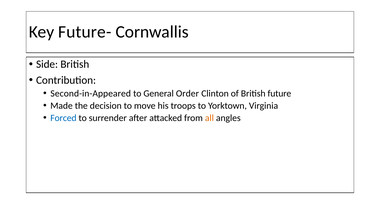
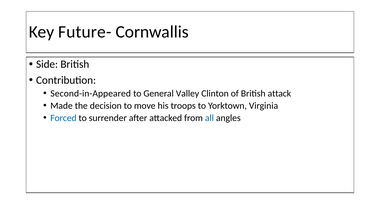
Order: Order -> Valley
future: future -> attack
all colour: orange -> blue
